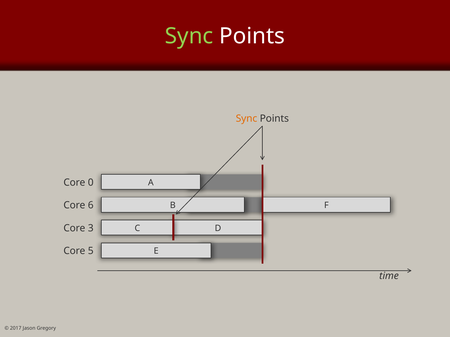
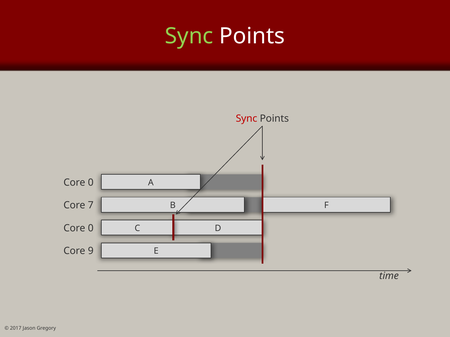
Sync at (247, 119) colour: orange -> red
6: 6 -> 7
3 at (91, 228): 3 -> 0
5: 5 -> 9
